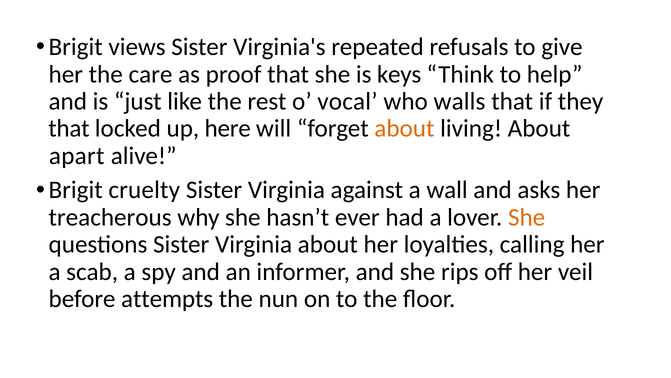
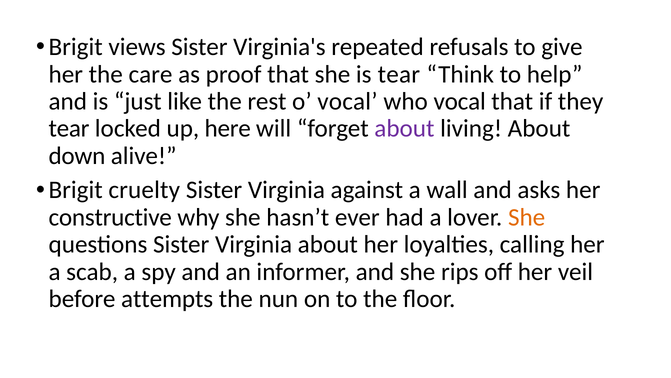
is keys: keys -> tear
who walls: walls -> vocal
that at (69, 128): that -> tear
about at (404, 128) colour: orange -> purple
apart: apart -> down
treacherous: treacherous -> constructive
